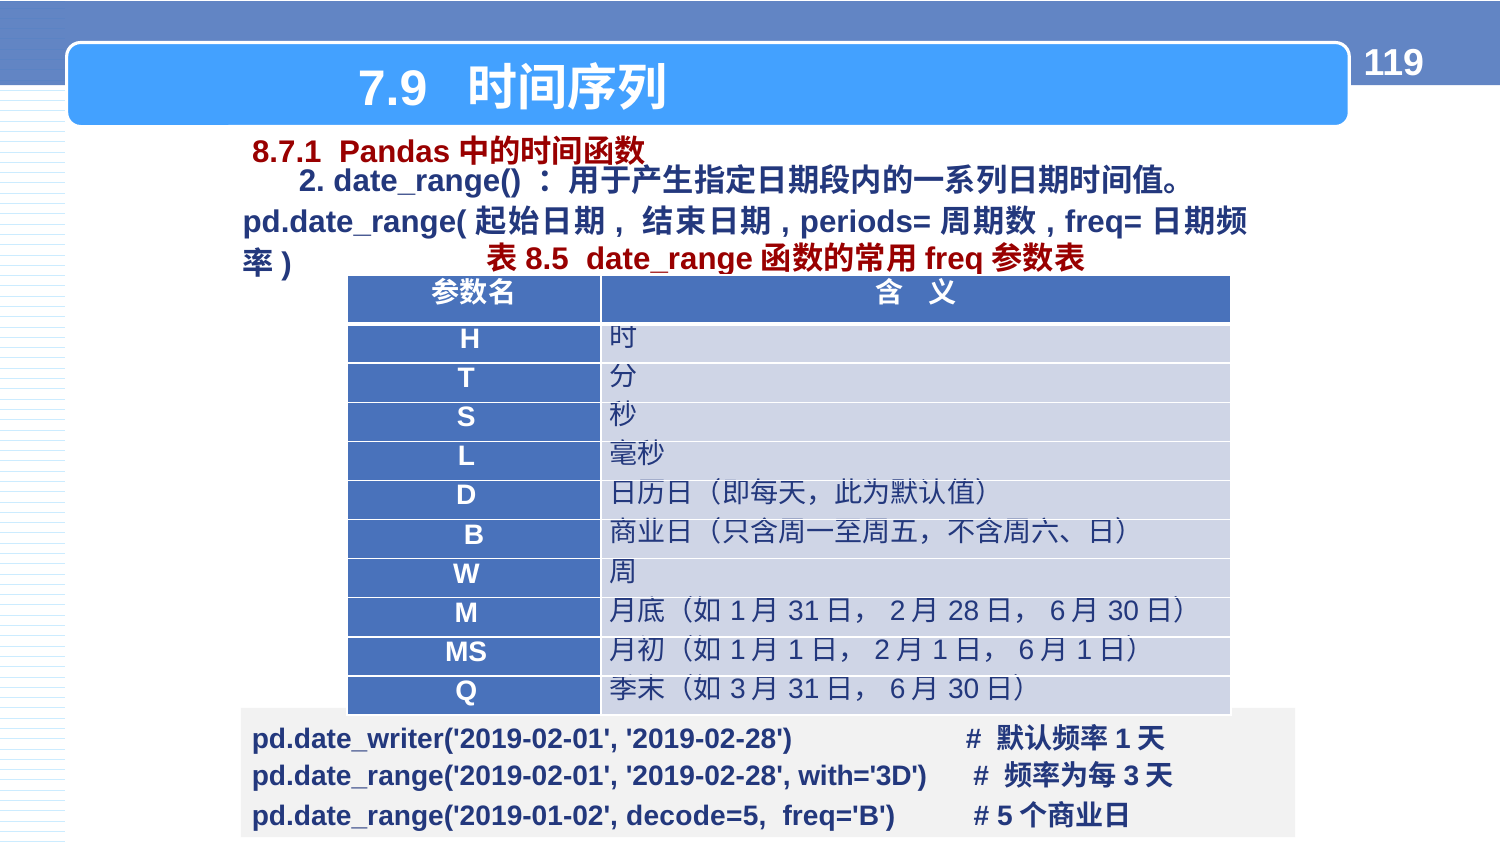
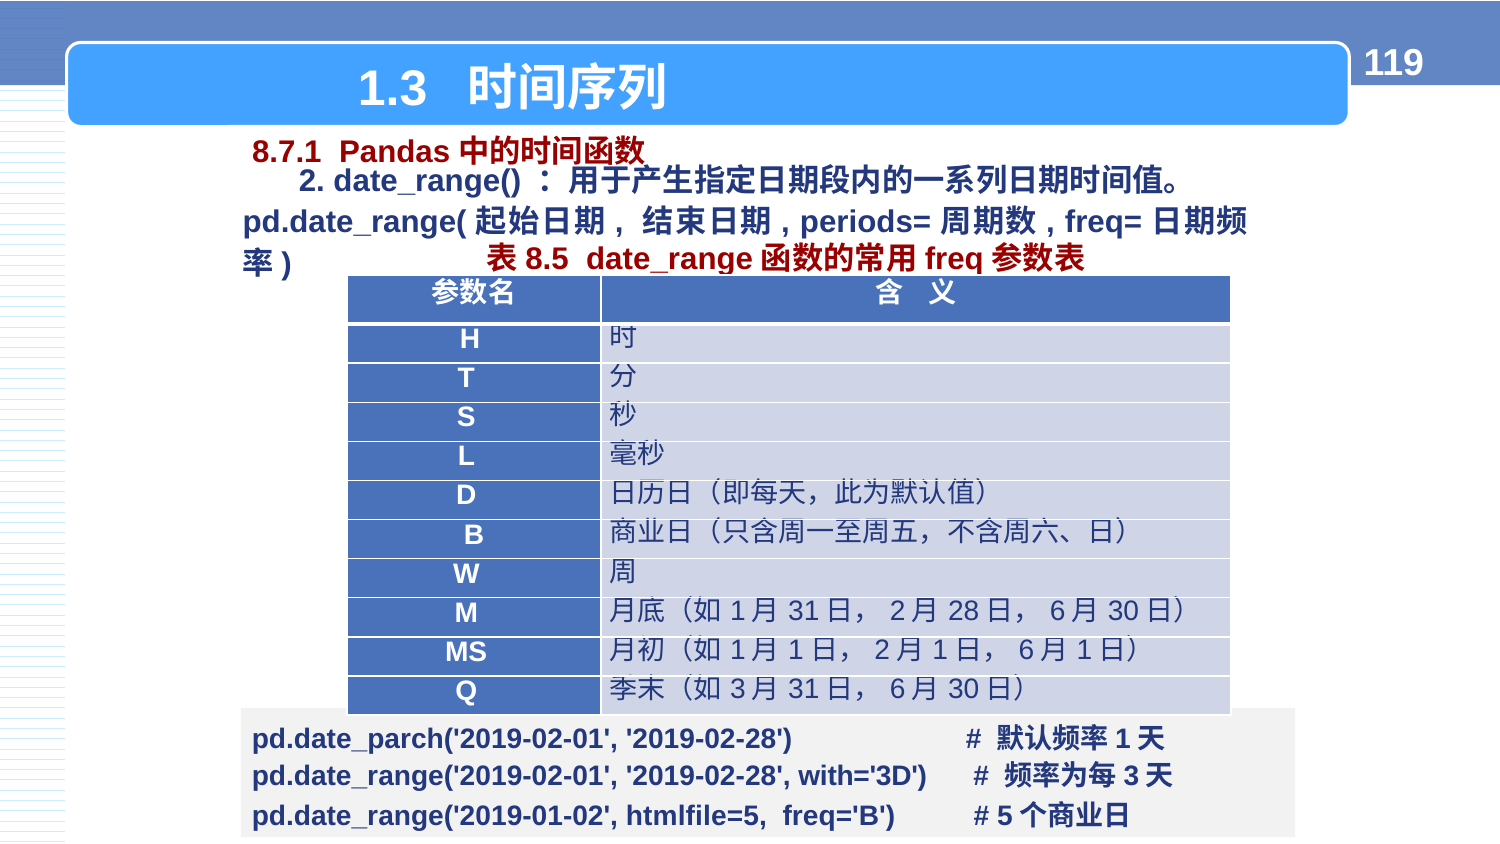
7.9: 7.9 -> 1.3
pd.date_writer('2019-02-01: pd.date_writer('2019-02-01 -> pd.date_parch('2019-02-01
decode=5: decode=5 -> htmlfile=5
